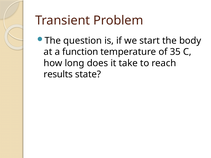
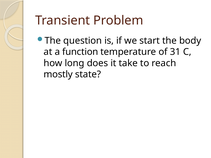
35: 35 -> 31
results: results -> mostly
